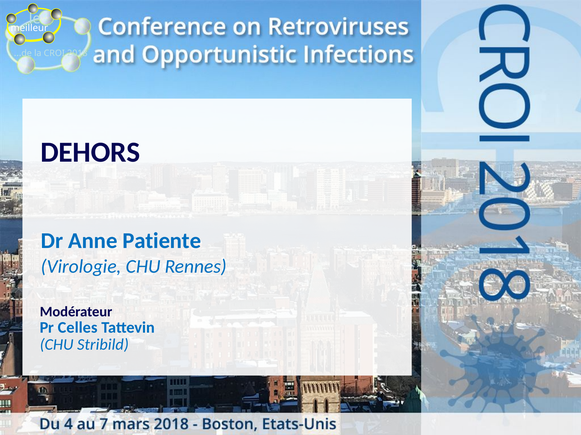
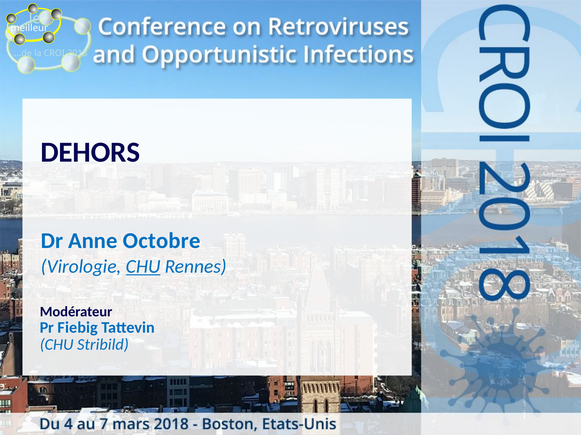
Patiente: Patiente -> Octobre
CHU at (143, 267) underline: none -> present
Celles: Celles -> Fiebig
